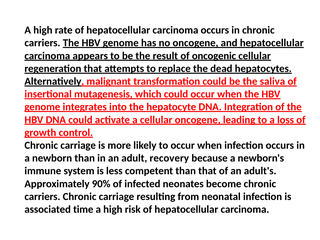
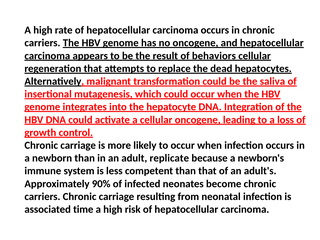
oncogenic: oncogenic -> behaviors
recovery: recovery -> replicate
